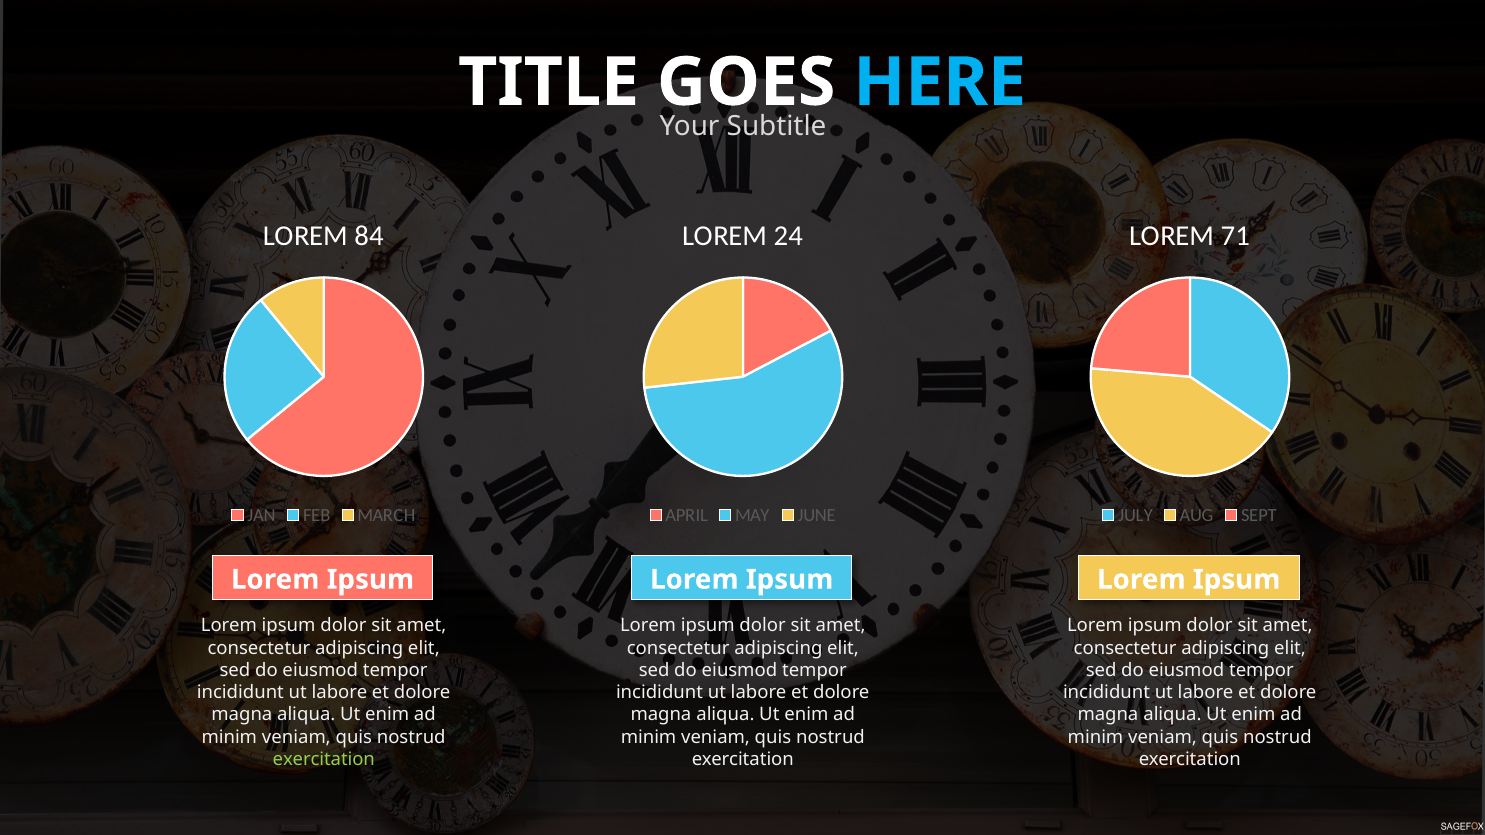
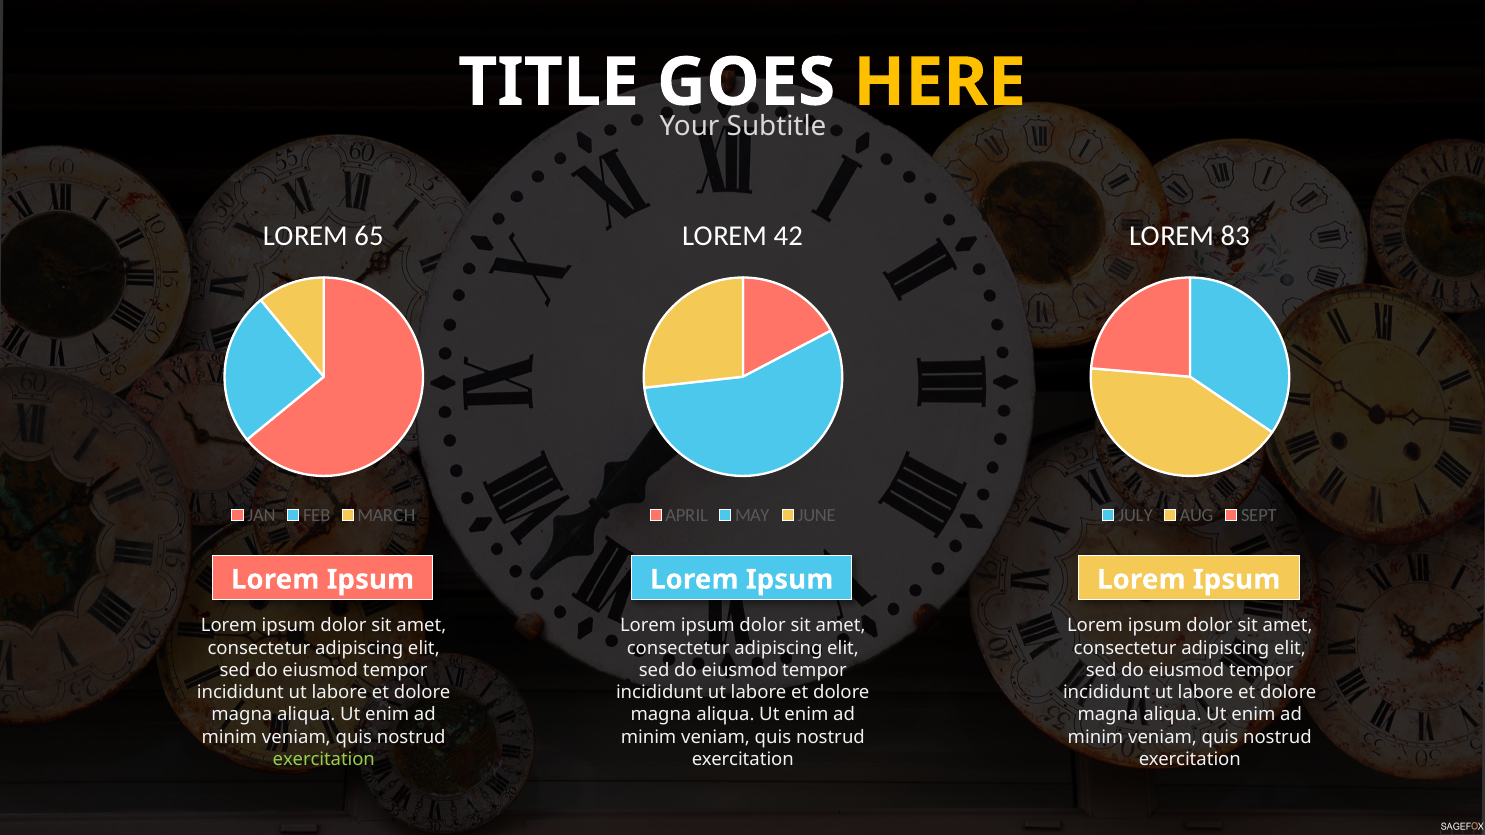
HERE colour: light blue -> yellow
84: 84 -> 65
24: 24 -> 42
71: 71 -> 83
